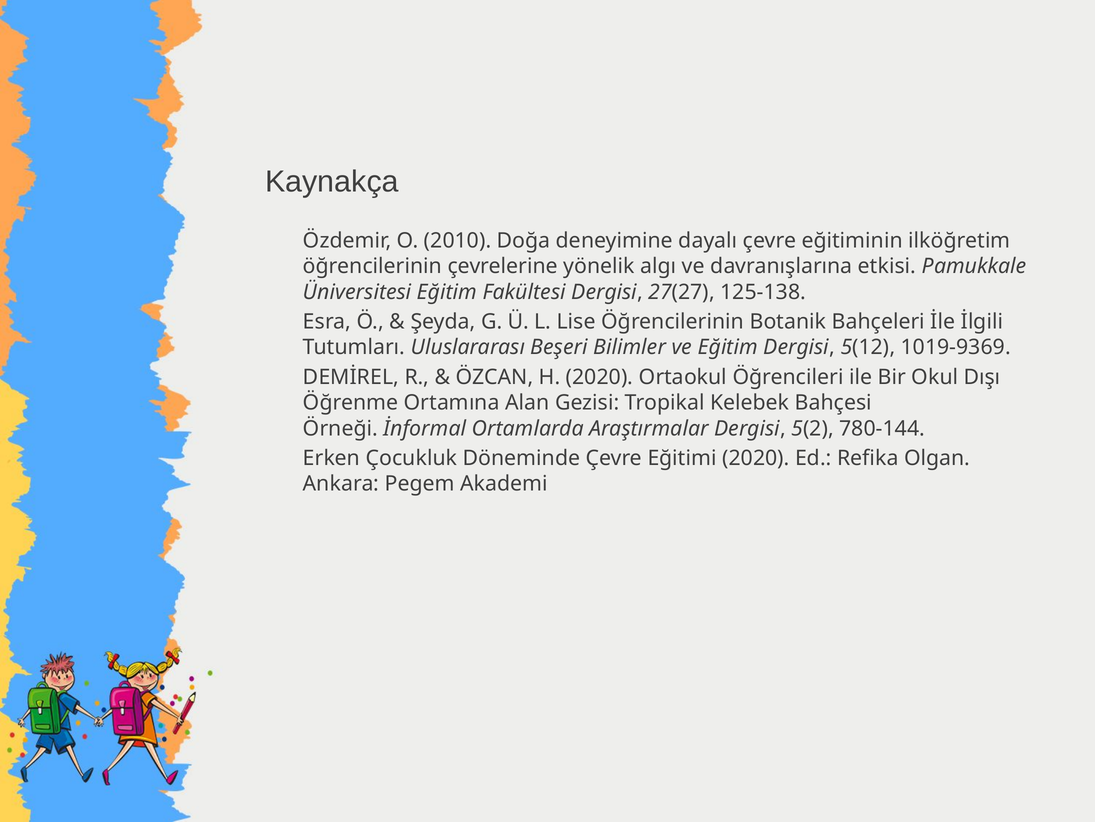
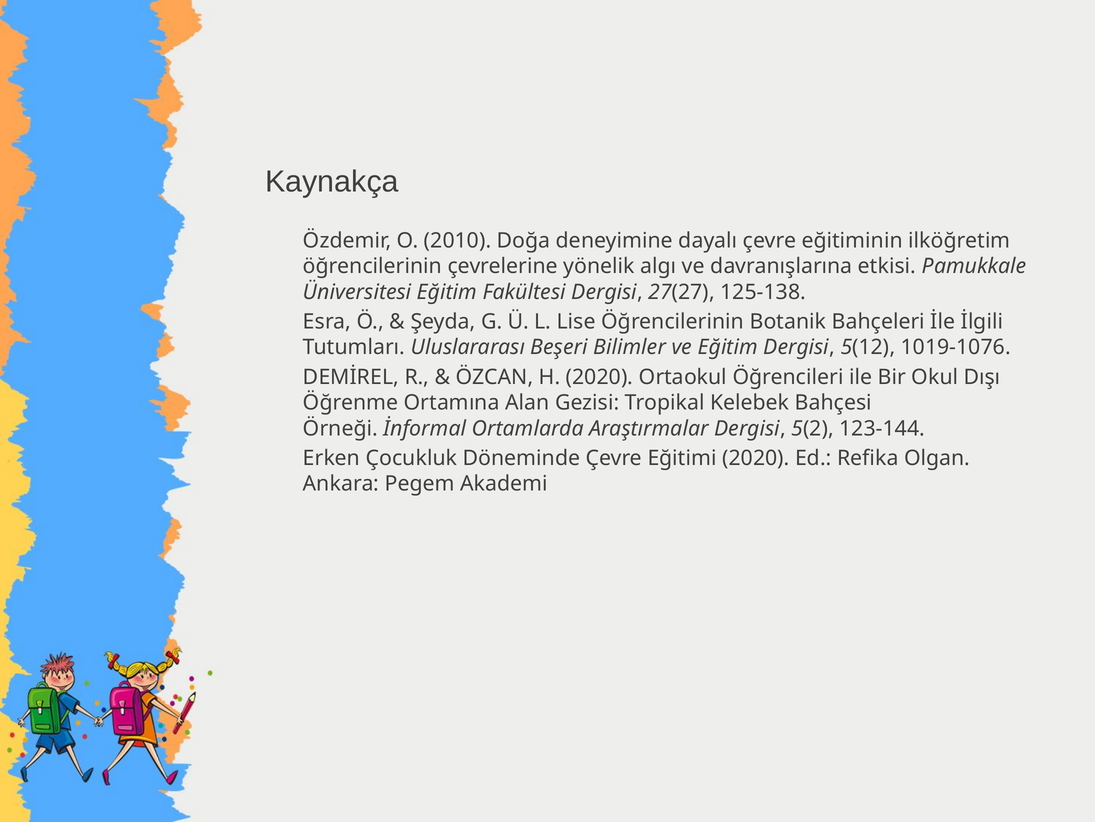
1019-9369: 1019-9369 -> 1019-1076
780-144: 780-144 -> 123-144
